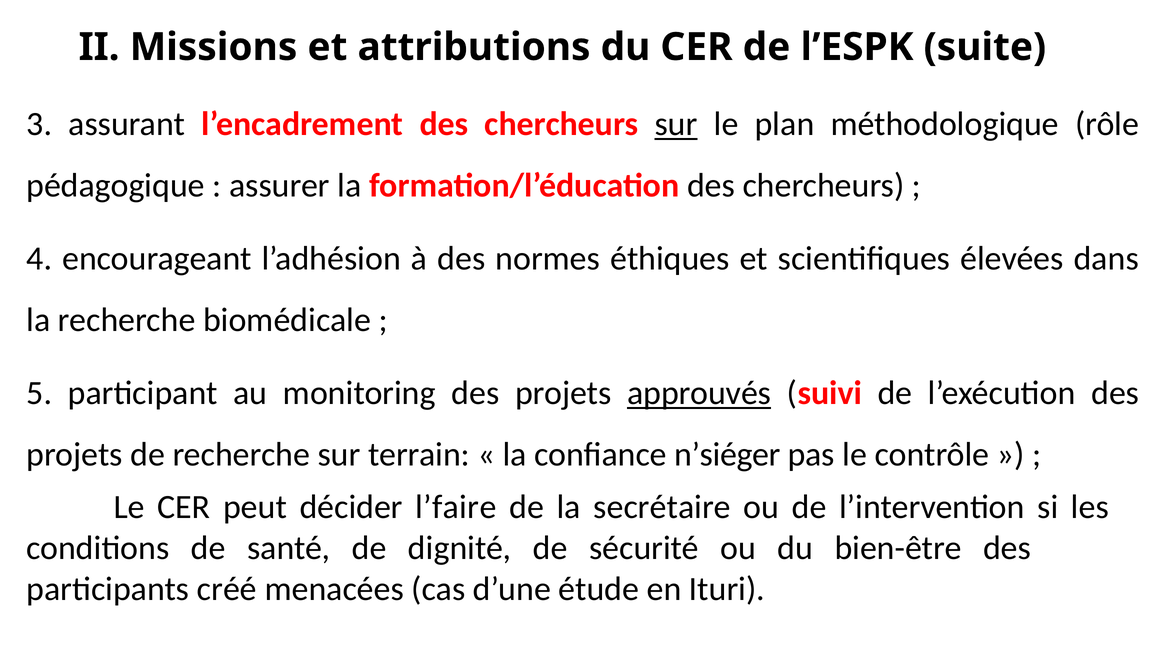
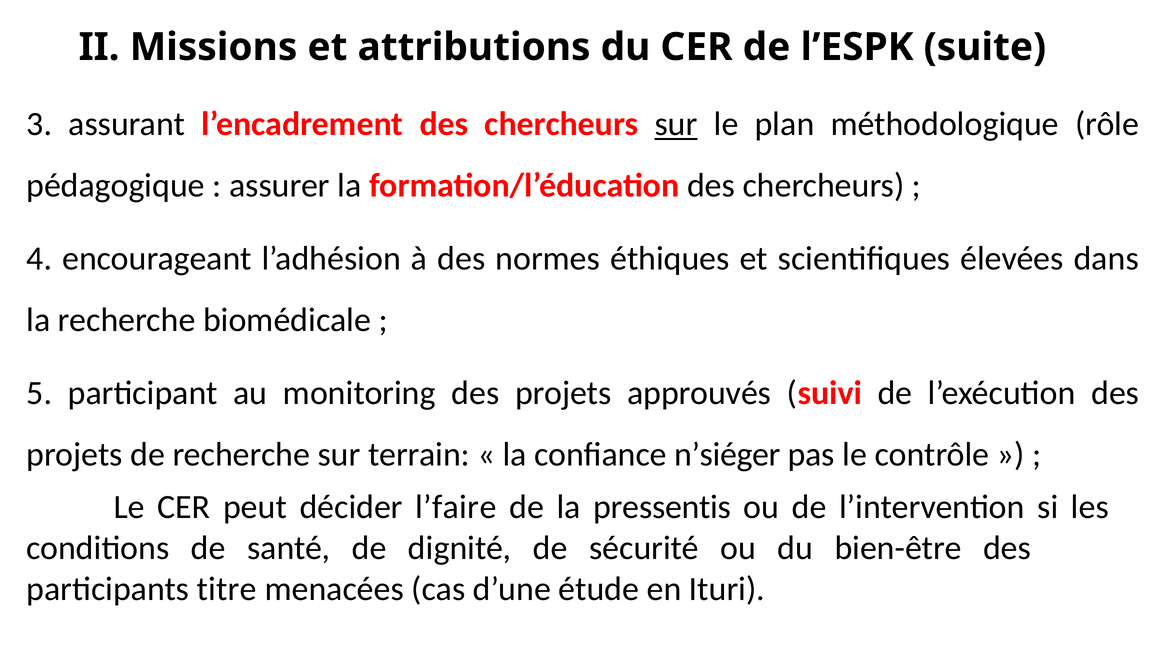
approuvés underline: present -> none
secrétaire: secrétaire -> pressentis
créé: créé -> titre
